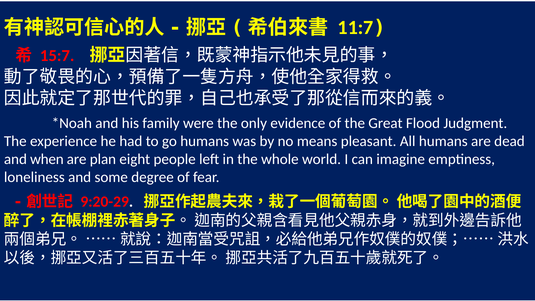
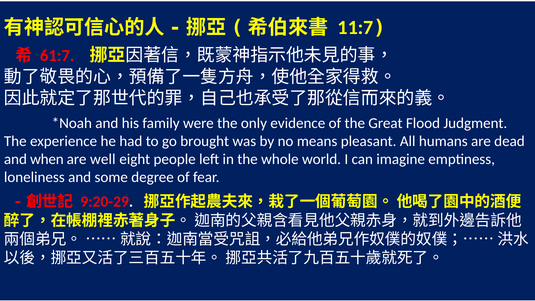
15:7: 15:7 -> 61:7
go humans: humans -> brought
plan: plan -> well
